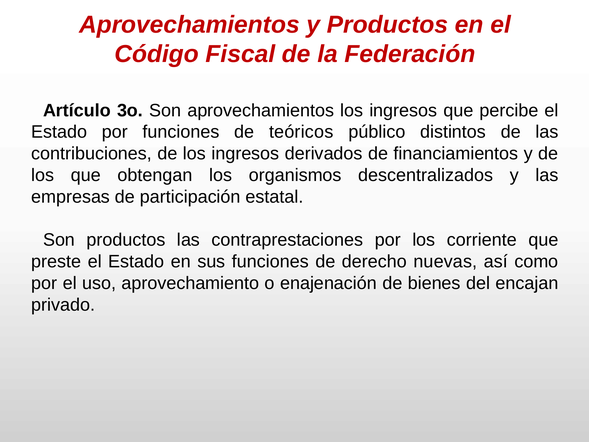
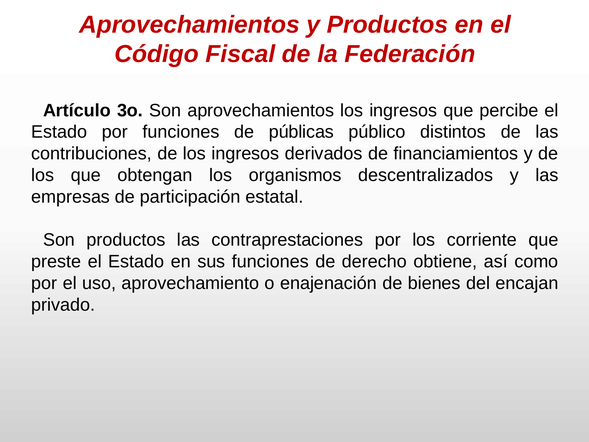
teóricos: teóricos -> públicas
nuevas: nuevas -> obtiene
